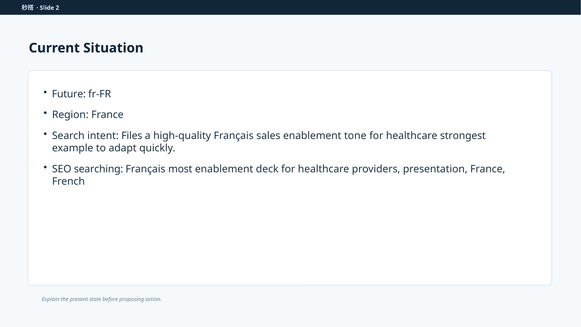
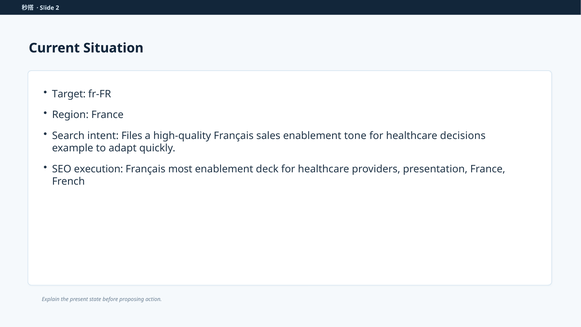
Future: Future -> Target
strongest: strongest -> decisions
searching: searching -> execution
